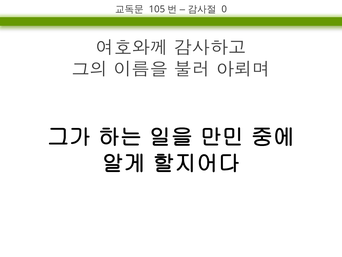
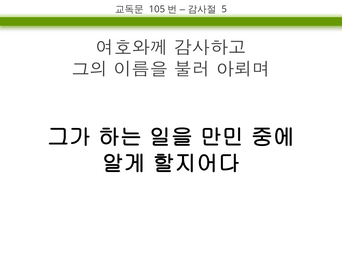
0: 0 -> 5
